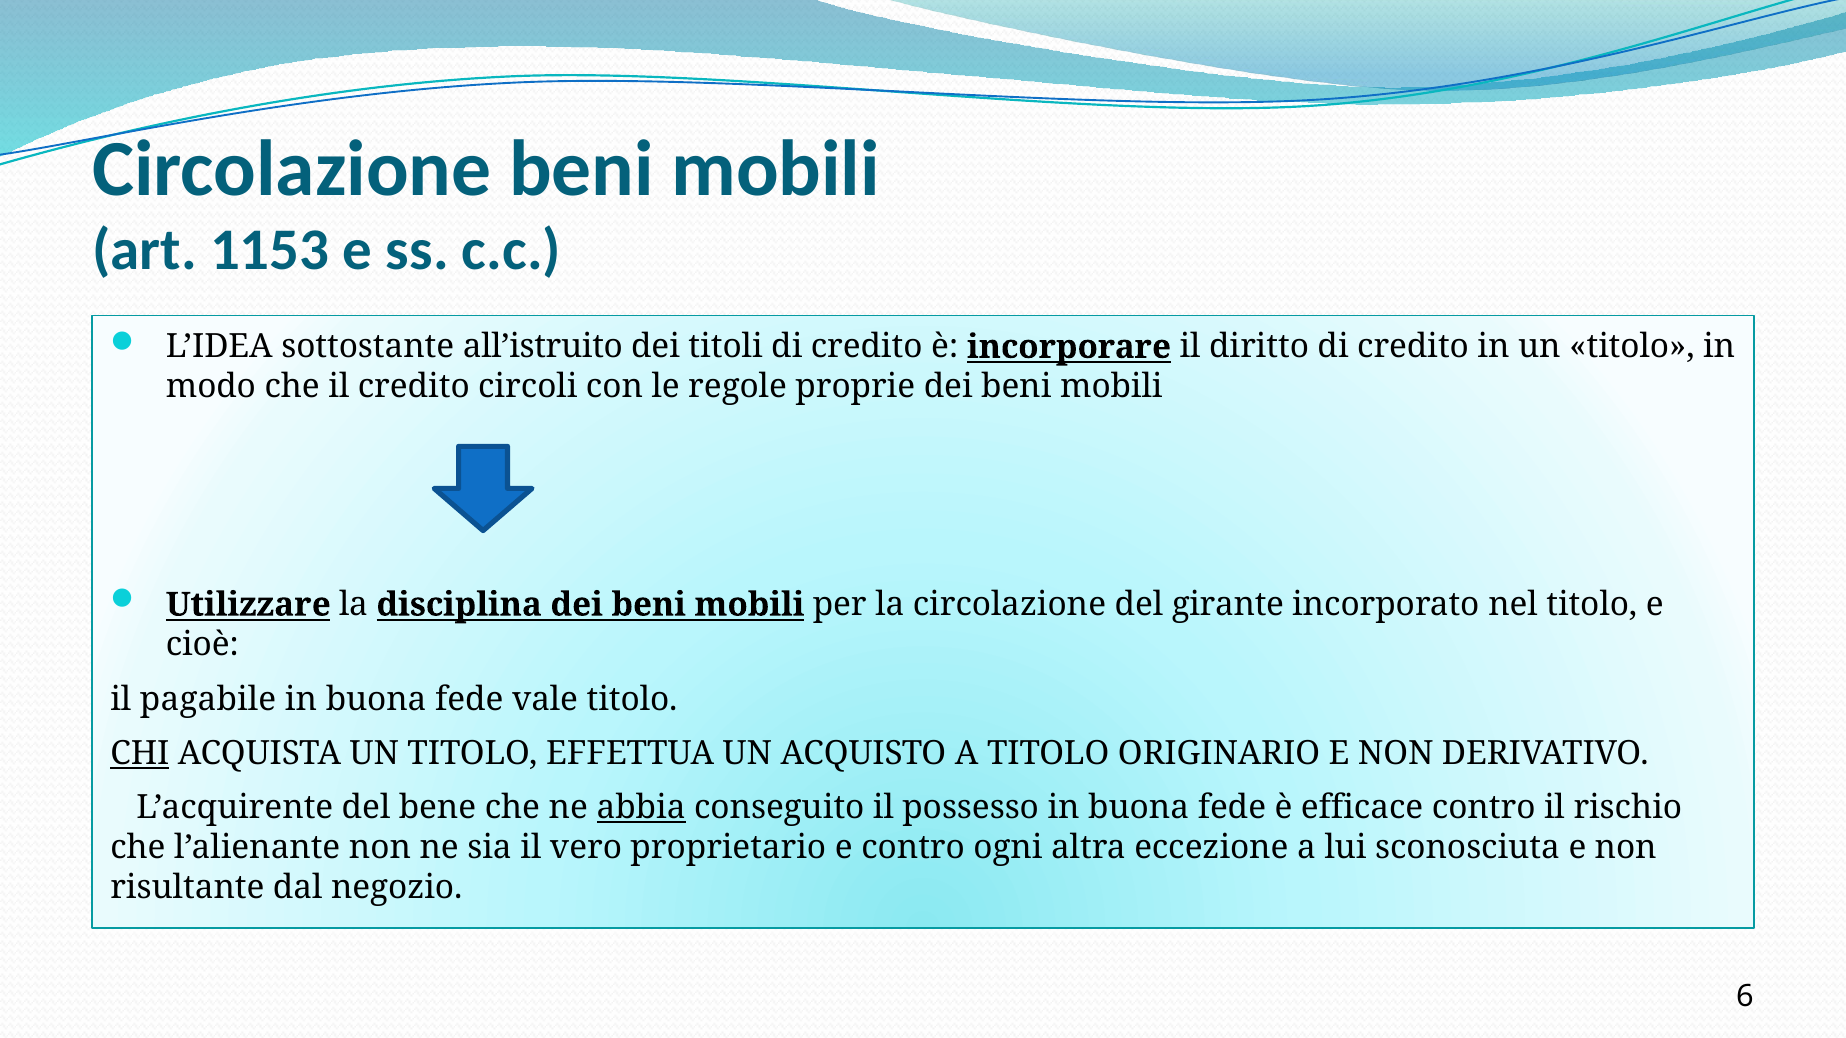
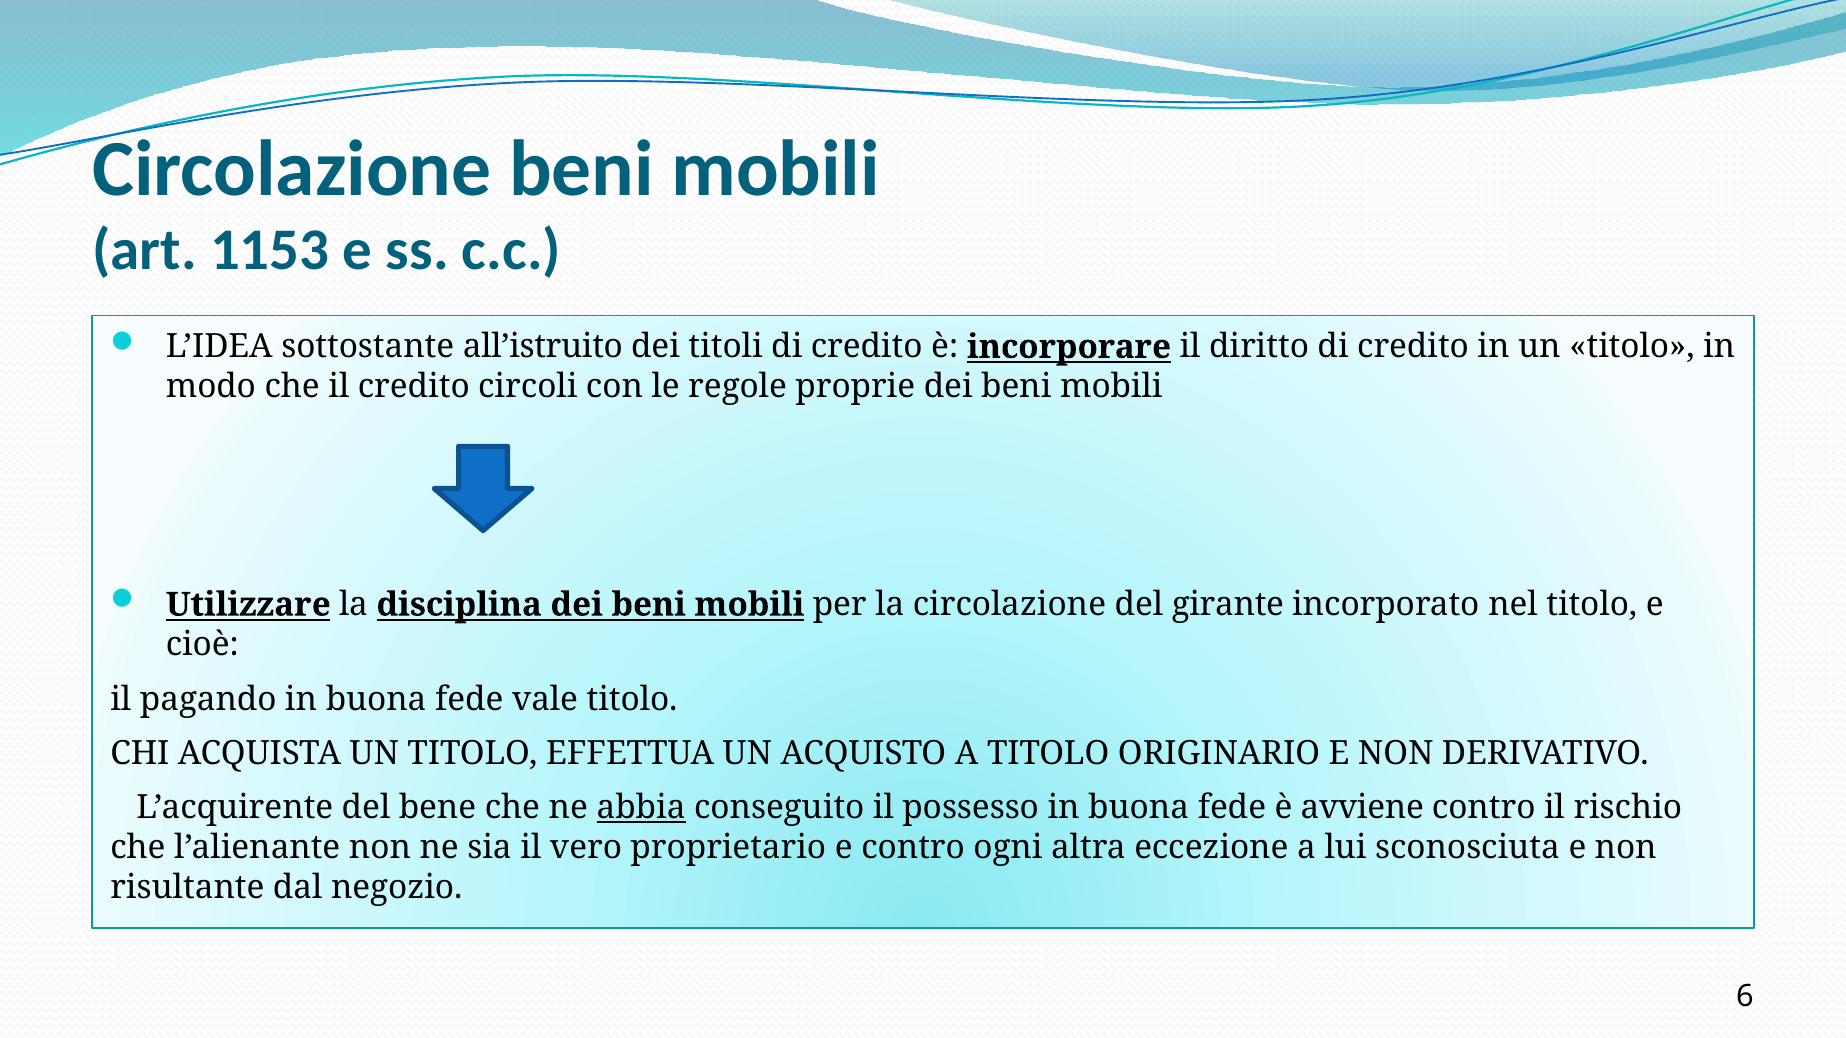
pagabile: pagabile -> pagando
CHI underline: present -> none
efficace: efficace -> avviene
